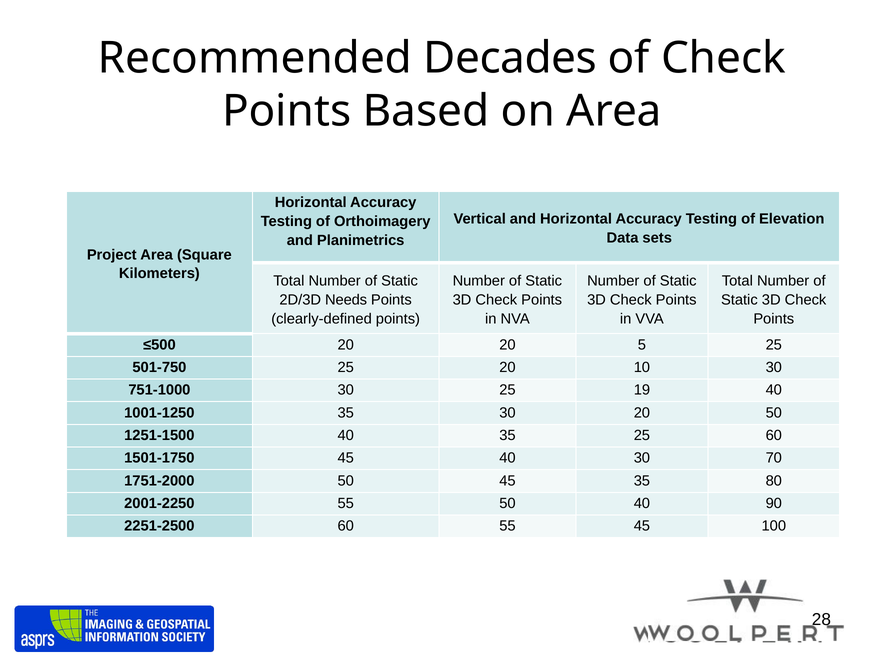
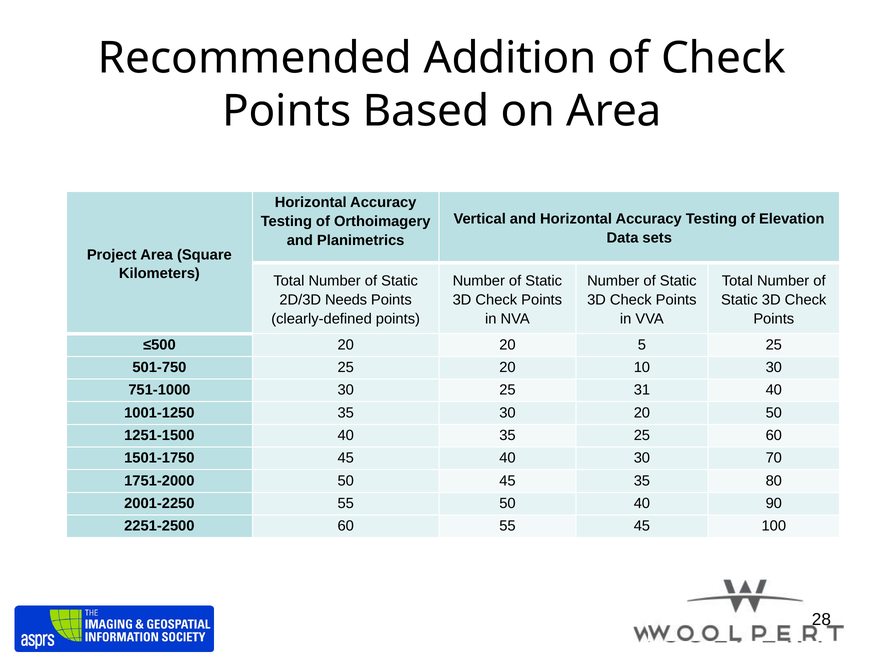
Decades: Decades -> Addition
19: 19 -> 31
